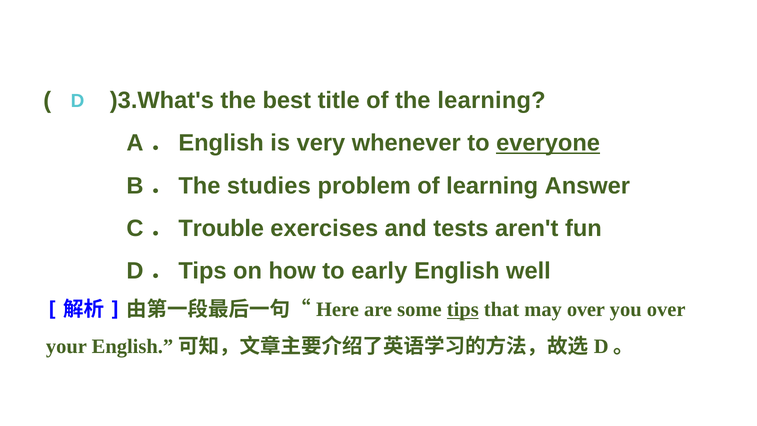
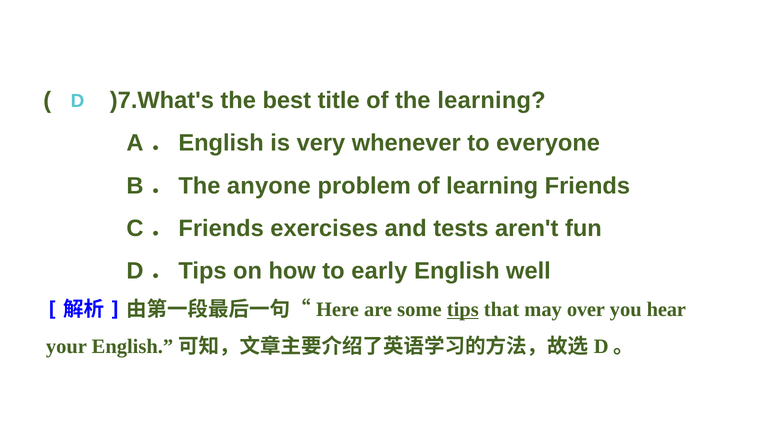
)3.What's: )3.What's -> )7.What's
everyone underline: present -> none
studies: studies -> anyone
learning Answer: Answer -> Friends
Trouble at (221, 228): Trouble -> Friends
you over: over -> hear
